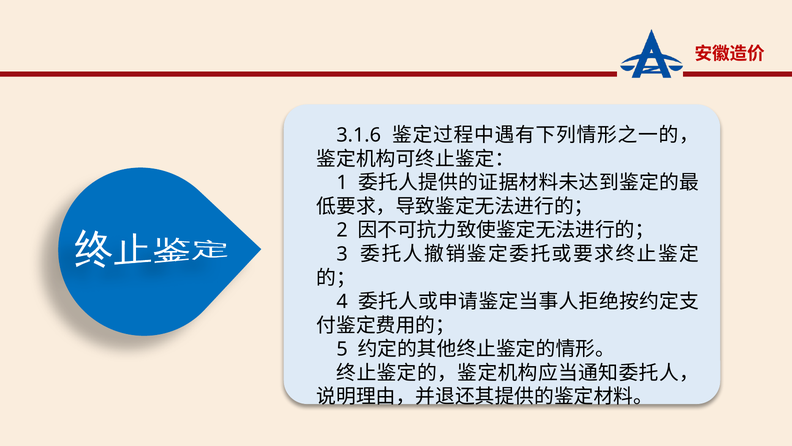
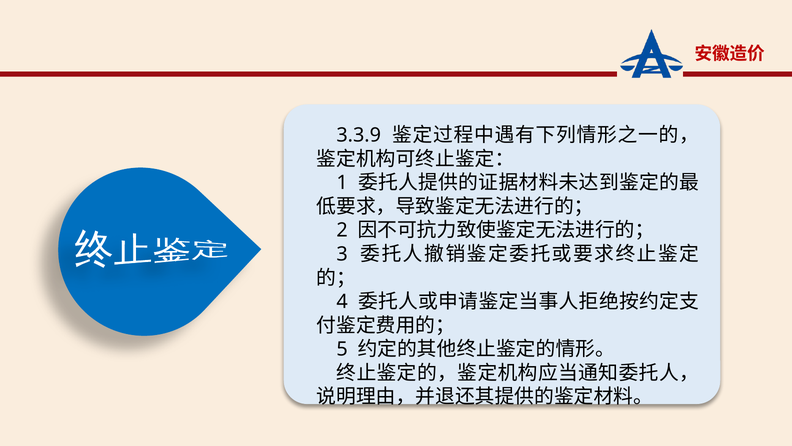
3.1.6: 3.1.6 -> 3.3.9
